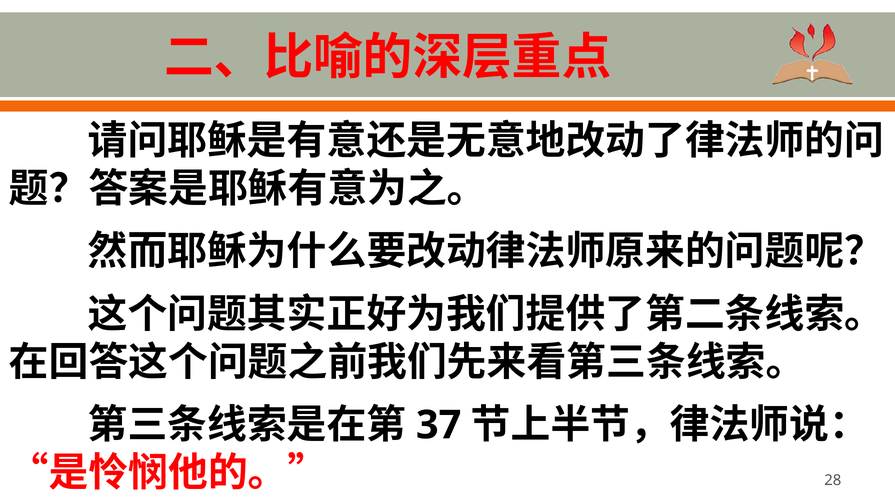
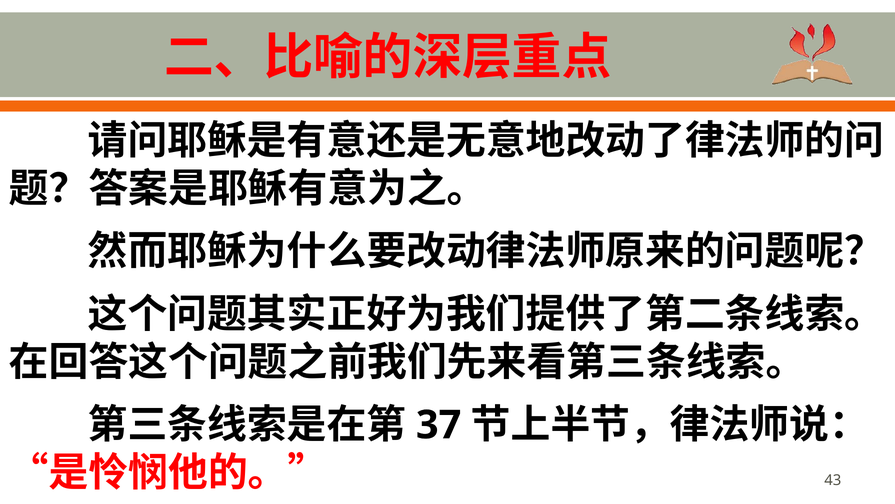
28: 28 -> 43
